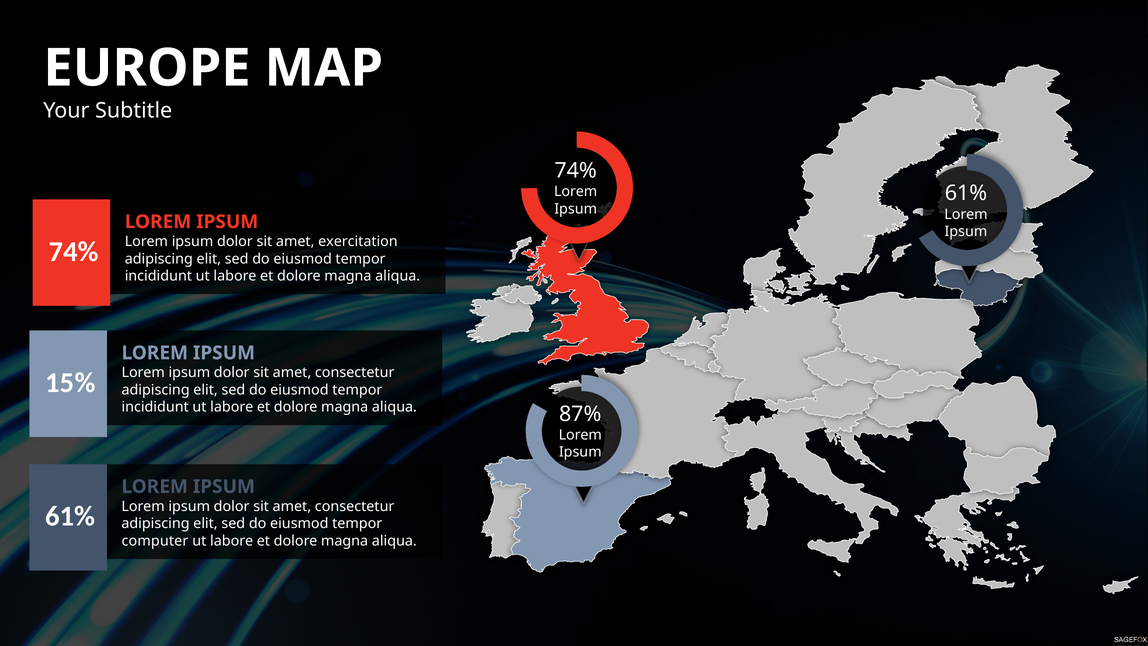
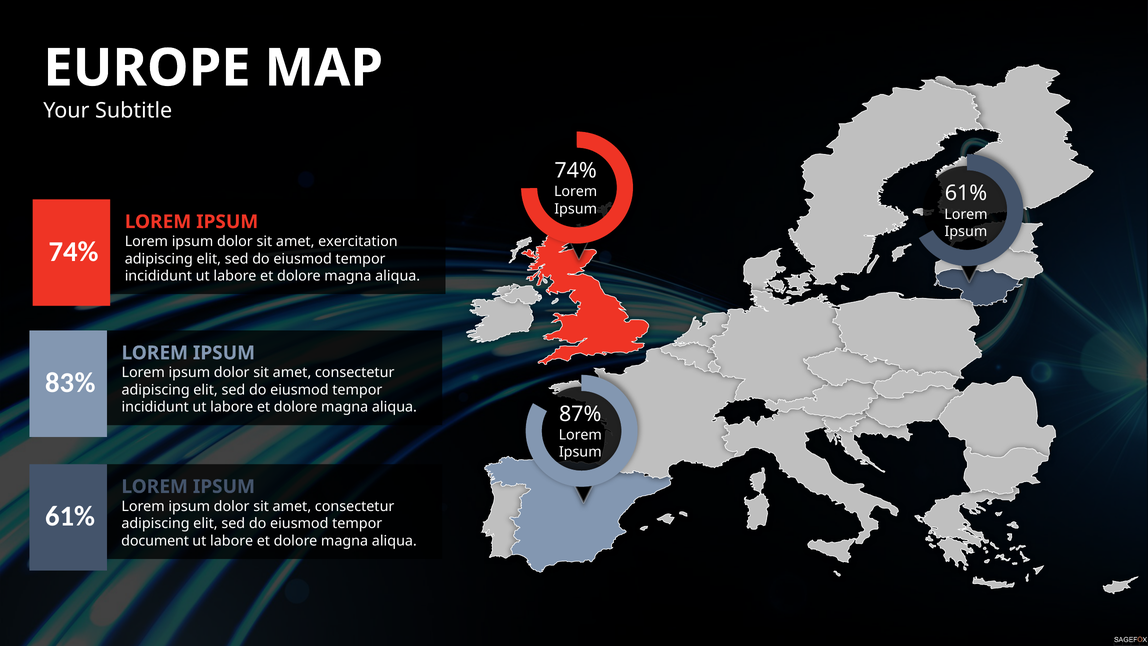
15%: 15% -> 83%
computer: computer -> document
